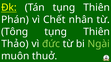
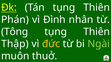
Chết: Chết -> Đình
Thảo: Thảo -> Thập
đức colour: light green -> yellow
